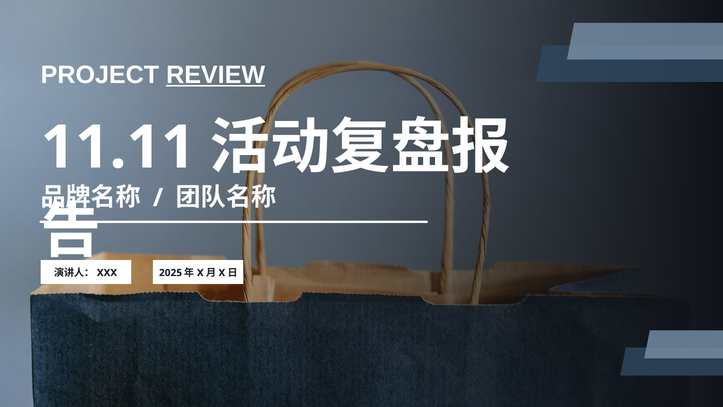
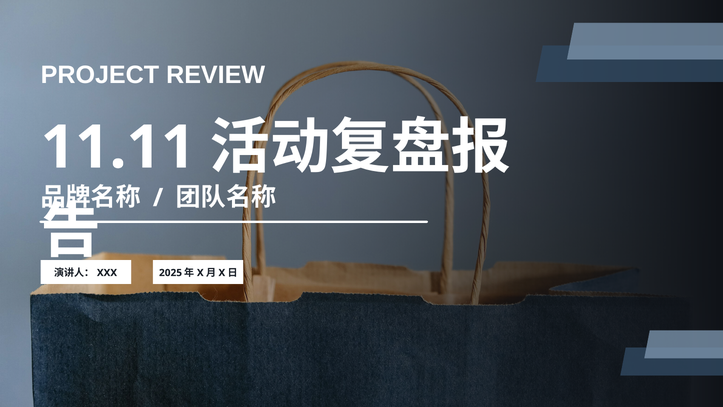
REVIEW underline: present -> none
